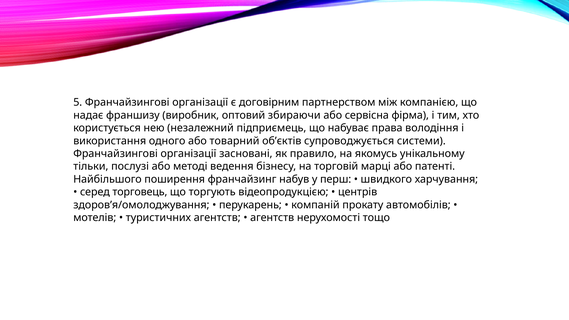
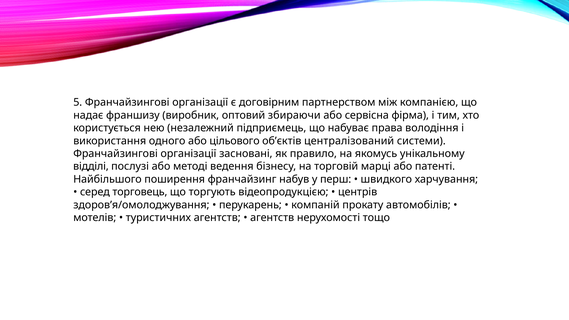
товарний: товарний -> цільового
супроводжується: супроводжується -> централізований
тільки: тільки -> відділі
